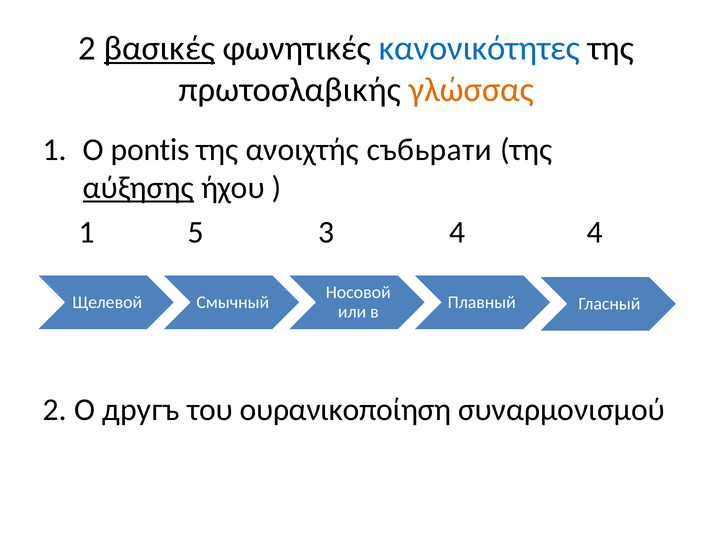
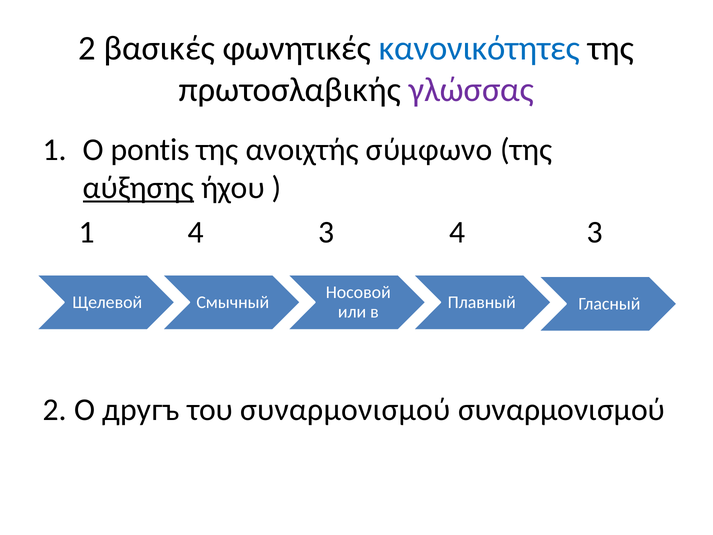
βασικές underline: present -> none
γλώσσας colour: orange -> purple
събьрати: събьрати -> σύμφωνο
1 5: 5 -> 4
3 4 4: 4 -> 3
του ουρανικοποίηση: ουρανικοποίηση -> συναρμονισμού
